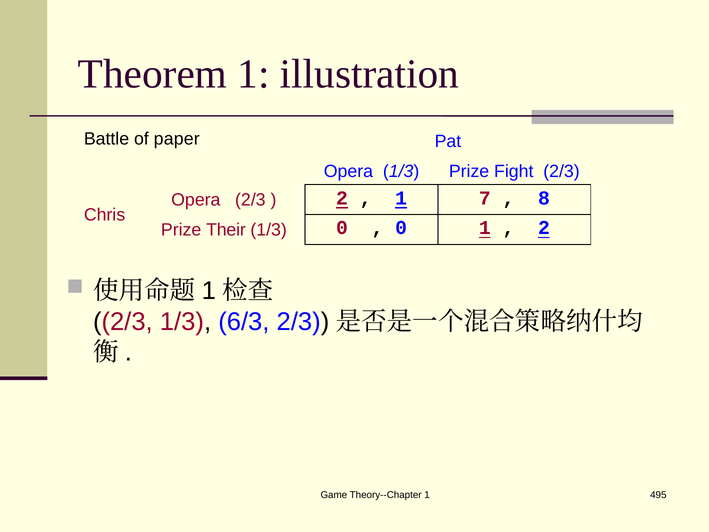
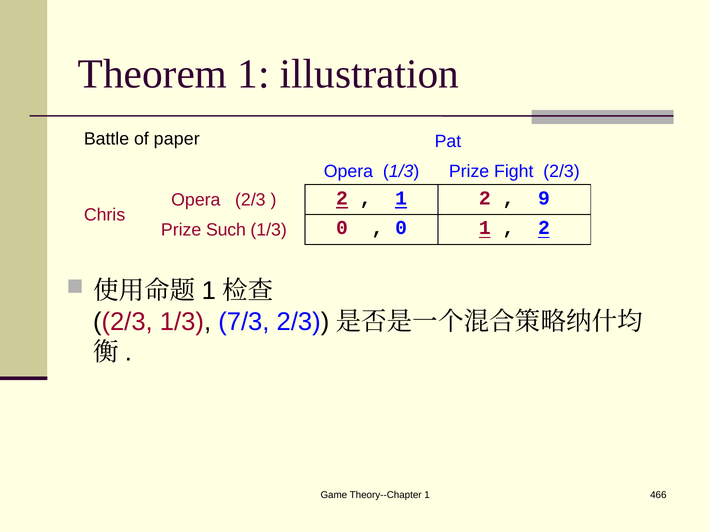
1 7: 7 -> 2
8: 8 -> 9
Their: Their -> Such
6/3: 6/3 -> 7/3
495: 495 -> 466
